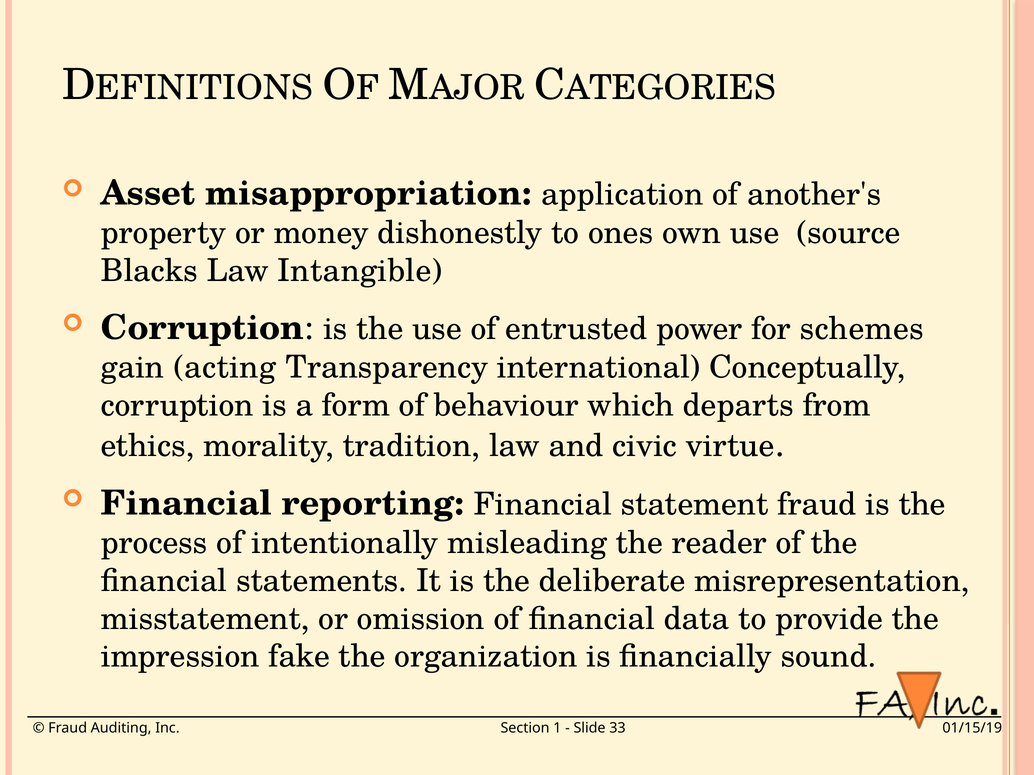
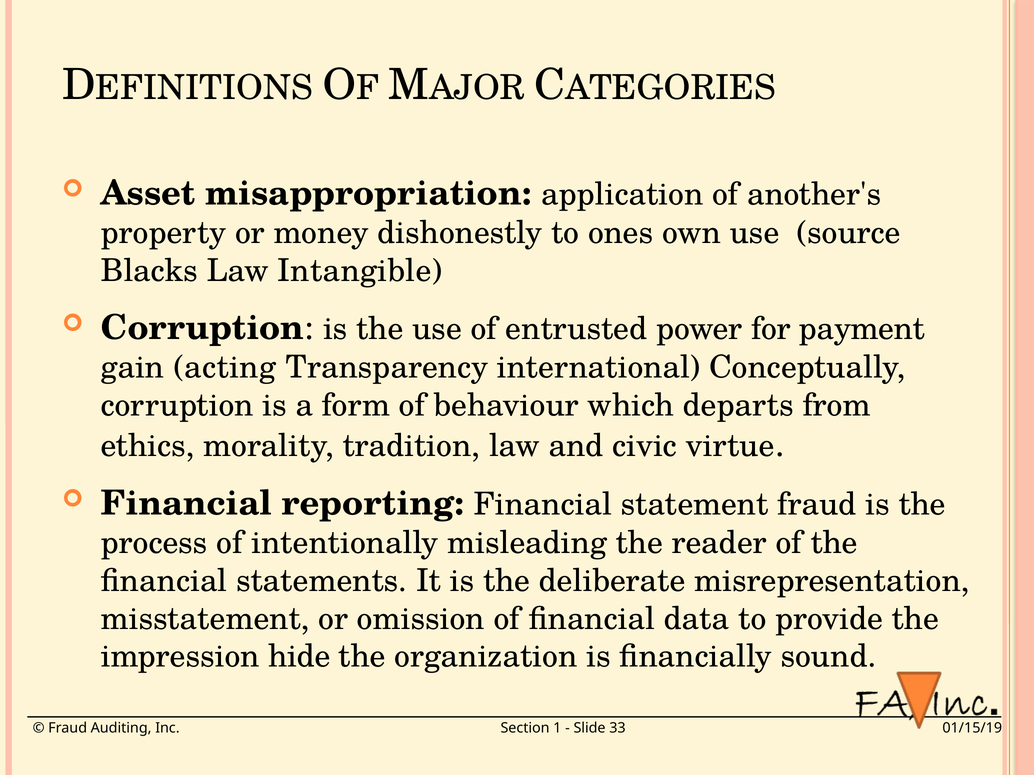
schemes: schemes -> payment
fake: fake -> hide
